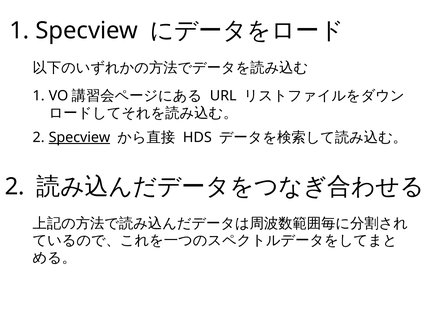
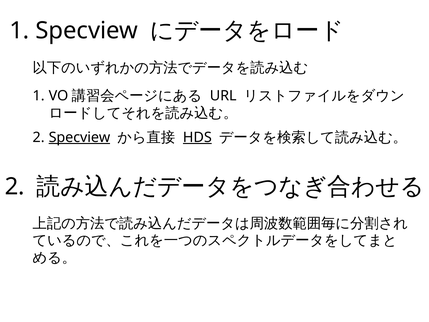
HDS underline: none -> present
